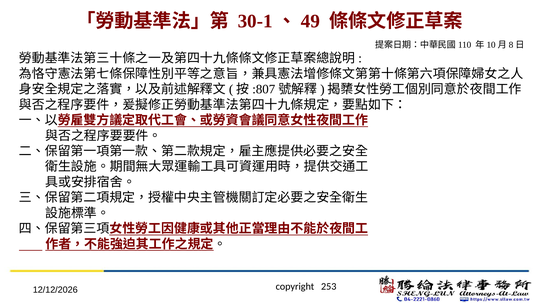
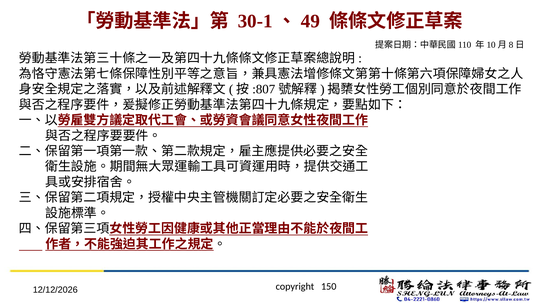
253: 253 -> 150
